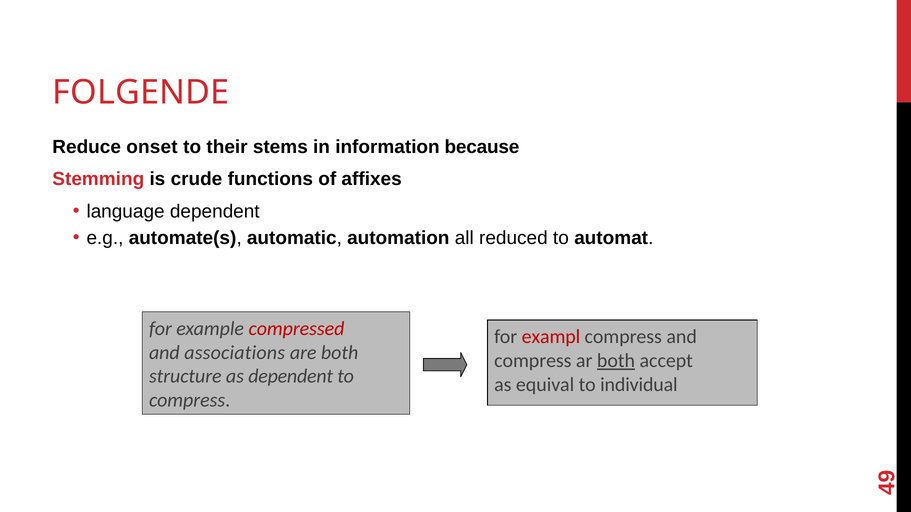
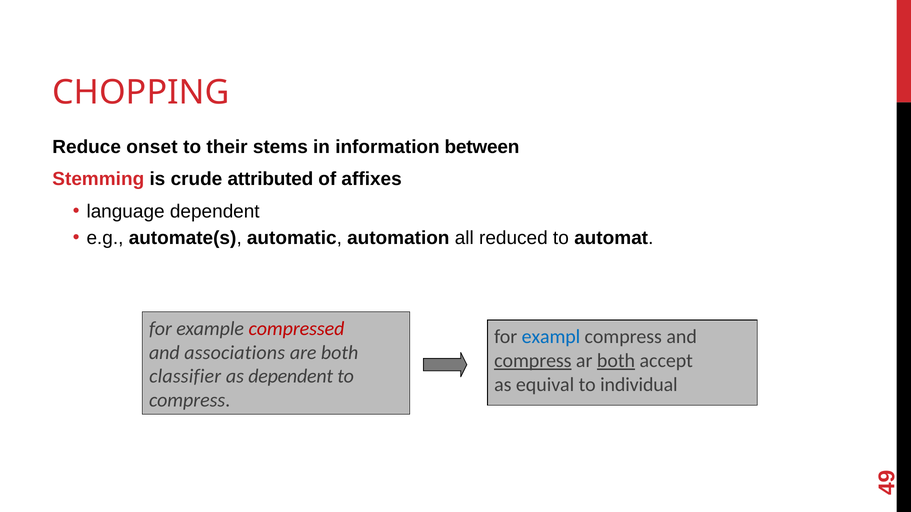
FOLGENDE: FOLGENDE -> CHOPPING
because: because -> between
functions: functions -> attributed
exampl colour: red -> blue
compress at (533, 361) underline: none -> present
structure: structure -> classifier
